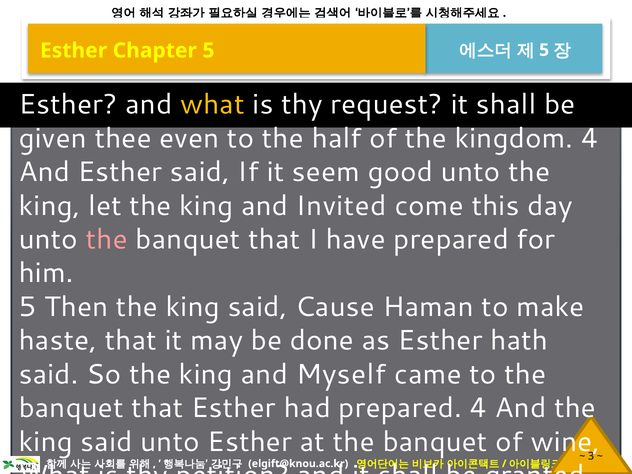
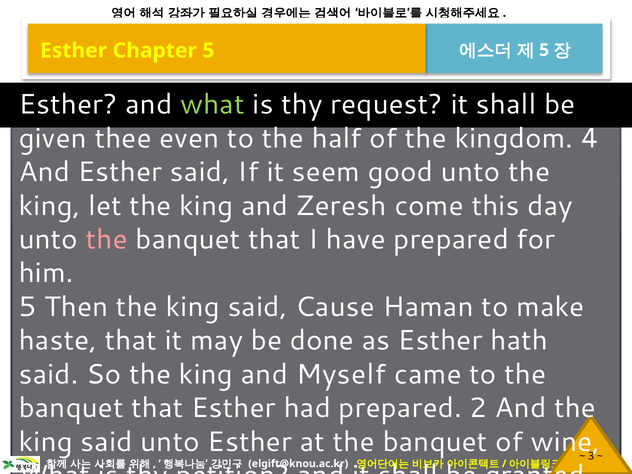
what at (212, 105) colour: yellow -> light green
Invited: Invited -> Zeresh
prepared 4: 4 -> 2
